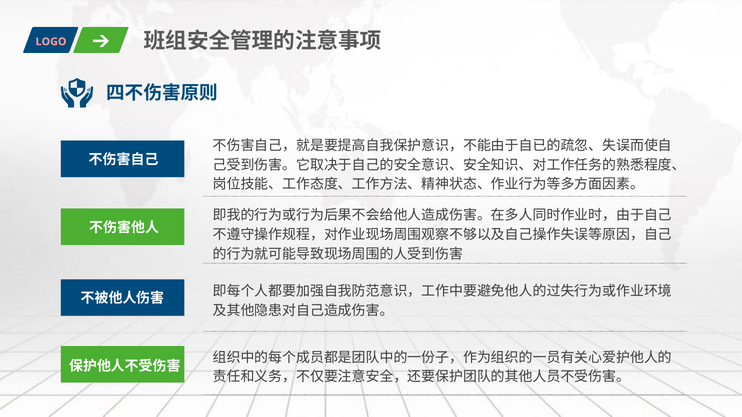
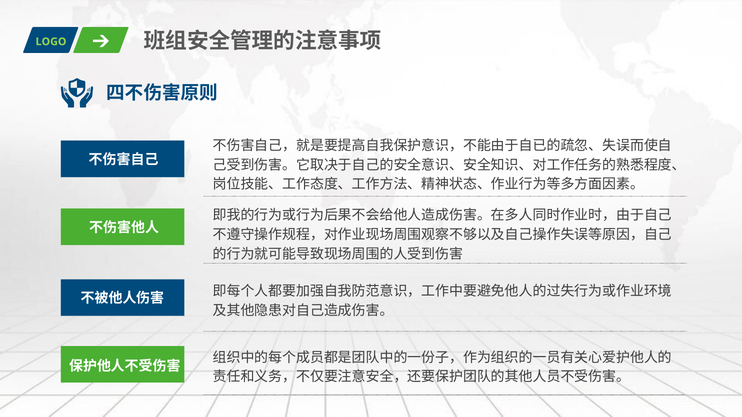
LOGO colour: pink -> light green
